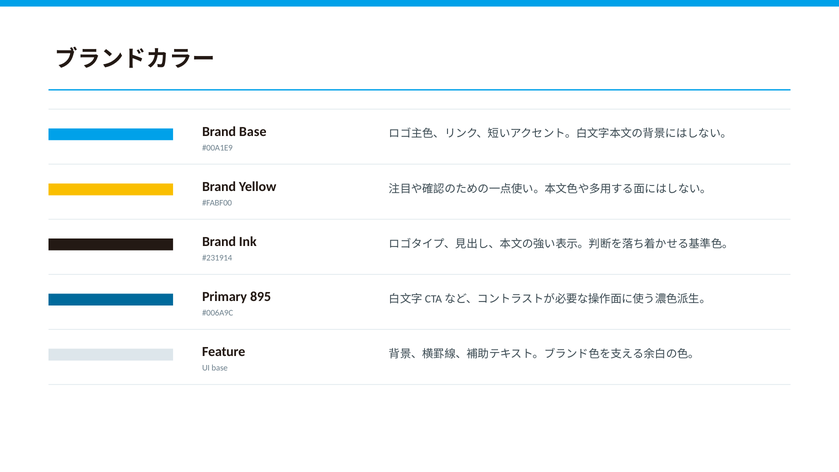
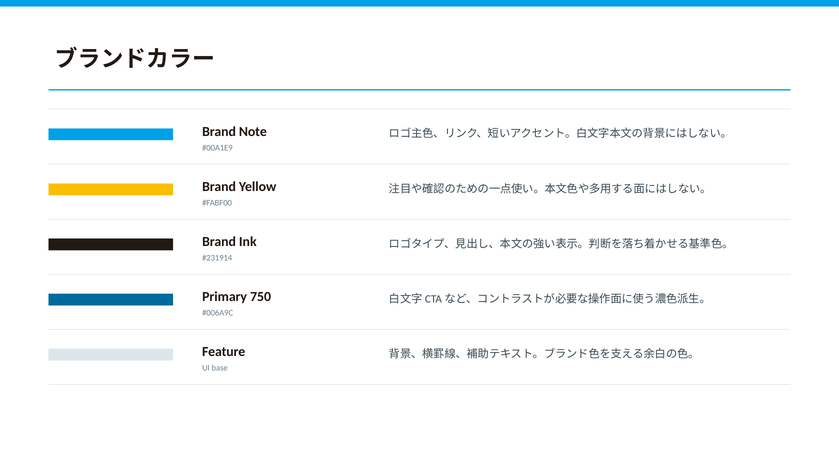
Brand Base: Base -> Note
895: 895 -> 750
